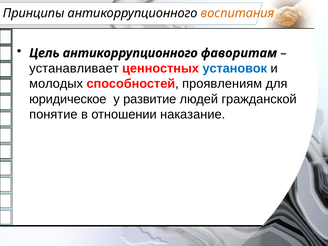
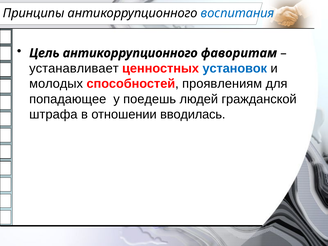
воспитания colour: orange -> blue
юридическое: юридическое -> попадающее
развитие: развитие -> поедешь
понятие: понятие -> штрафа
наказание: наказание -> вводилась
